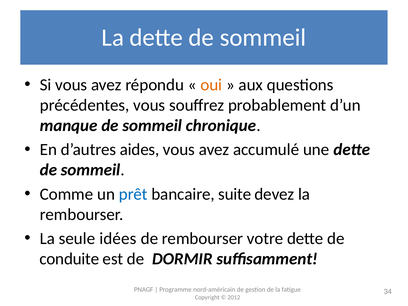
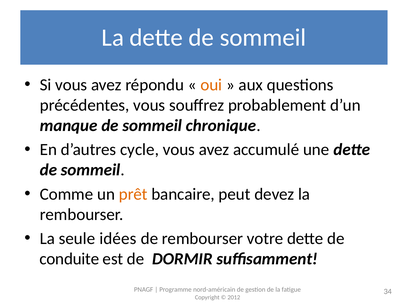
aides: aides -> cycle
prêt colour: blue -> orange
suite: suite -> peut
